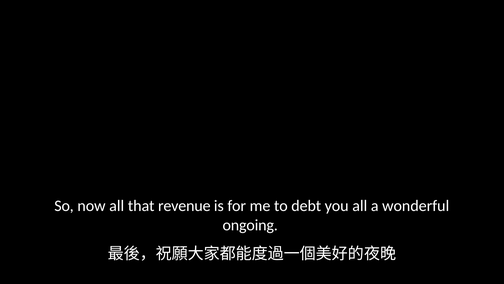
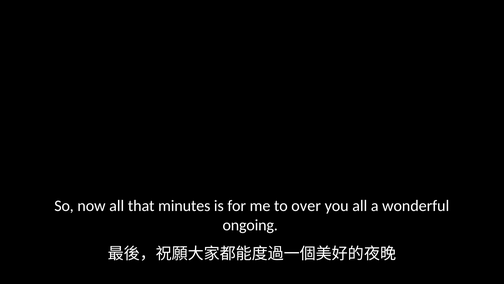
revenue: revenue -> minutes
debt: debt -> over
